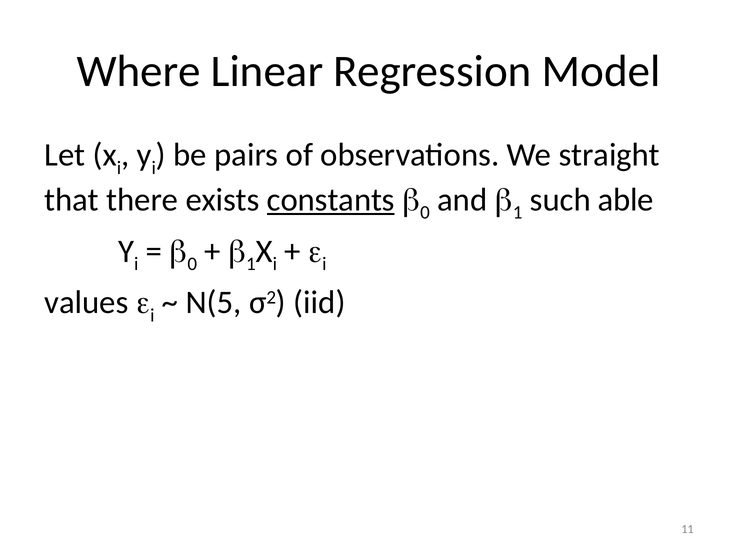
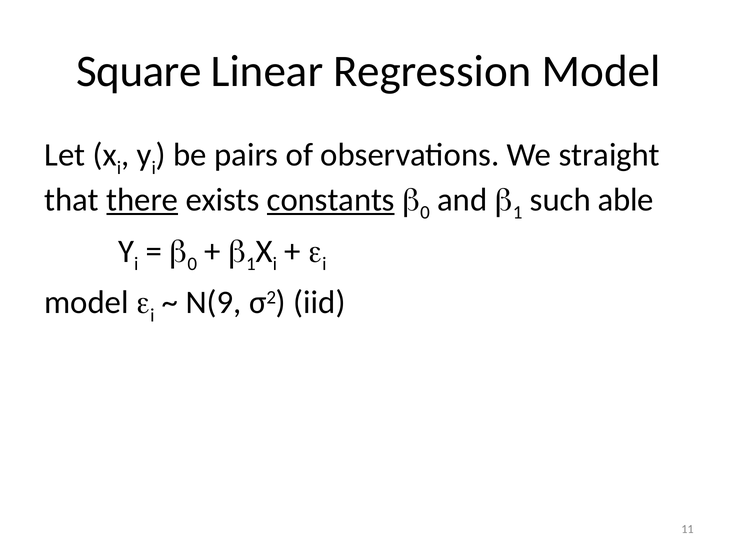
Where: Where -> Square
there underline: none -> present
values at (86, 302): values -> model
N(5: N(5 -> N(9
